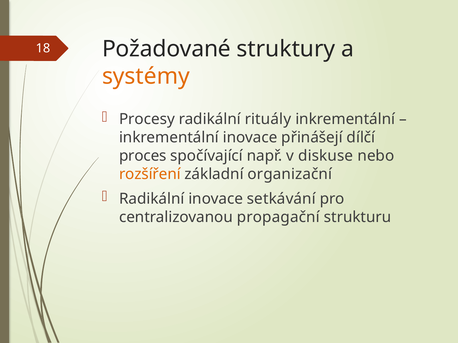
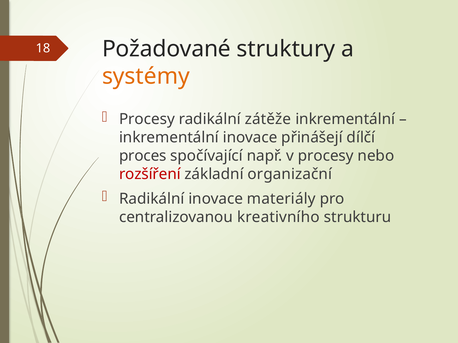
rituály: rituály -> zátěže
v diskuse: diskuse -> procesy
rozšíření colour: orange -> red
setkávání: setkávání -> materiály
propagační: propagační -> kreativního
